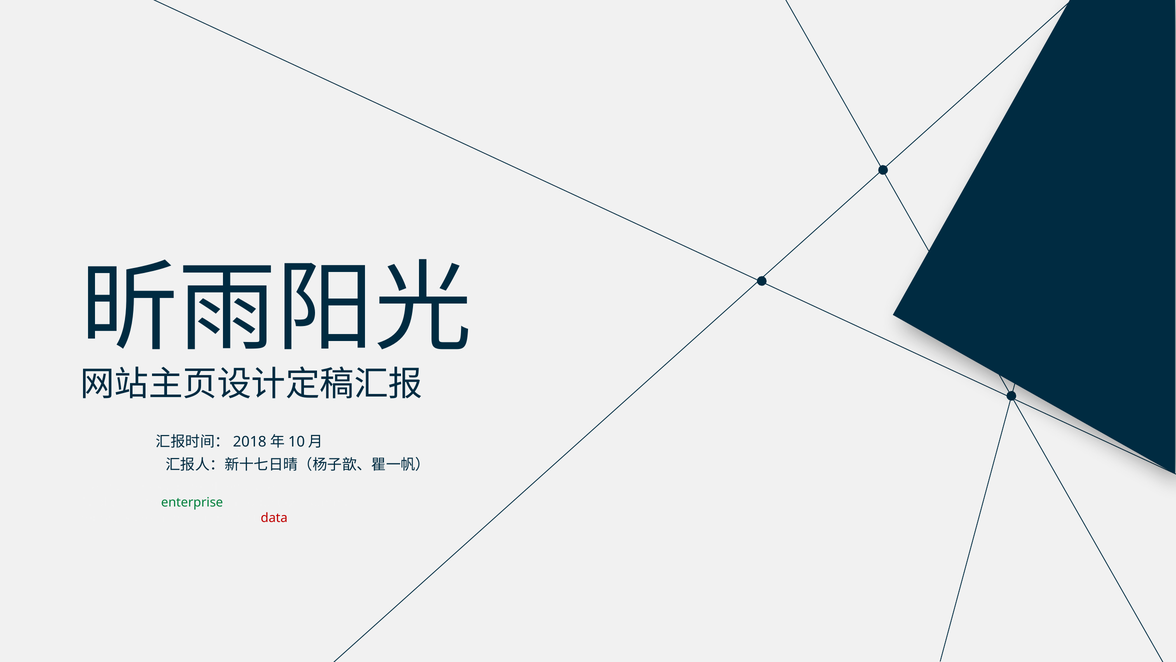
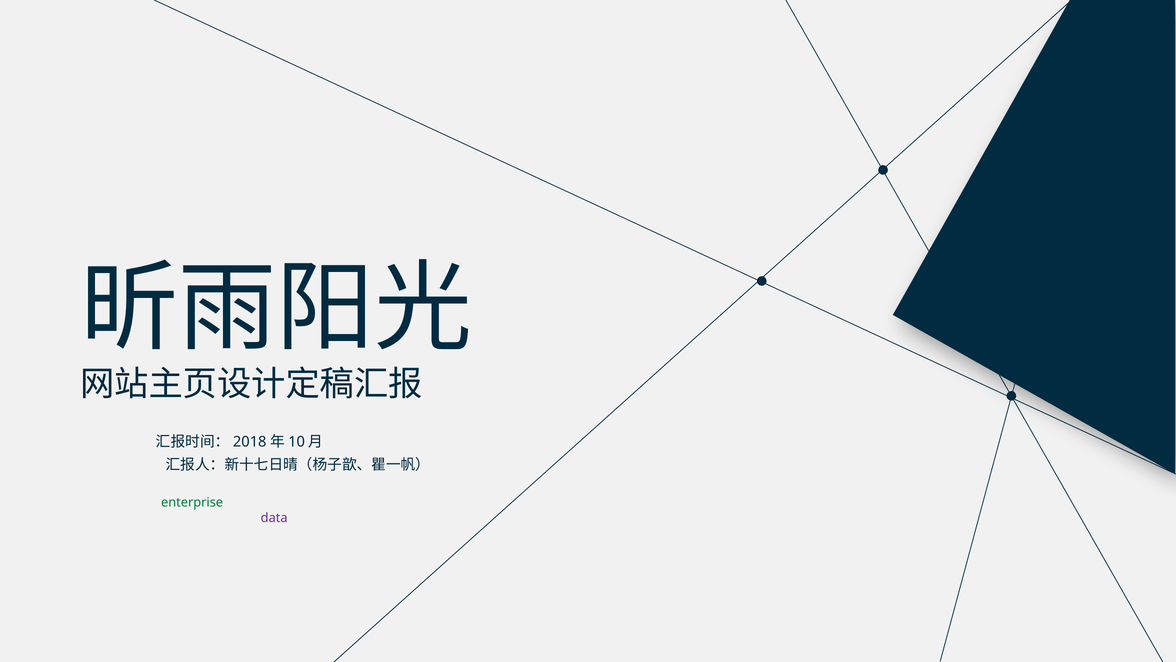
data colour: red -> purple
